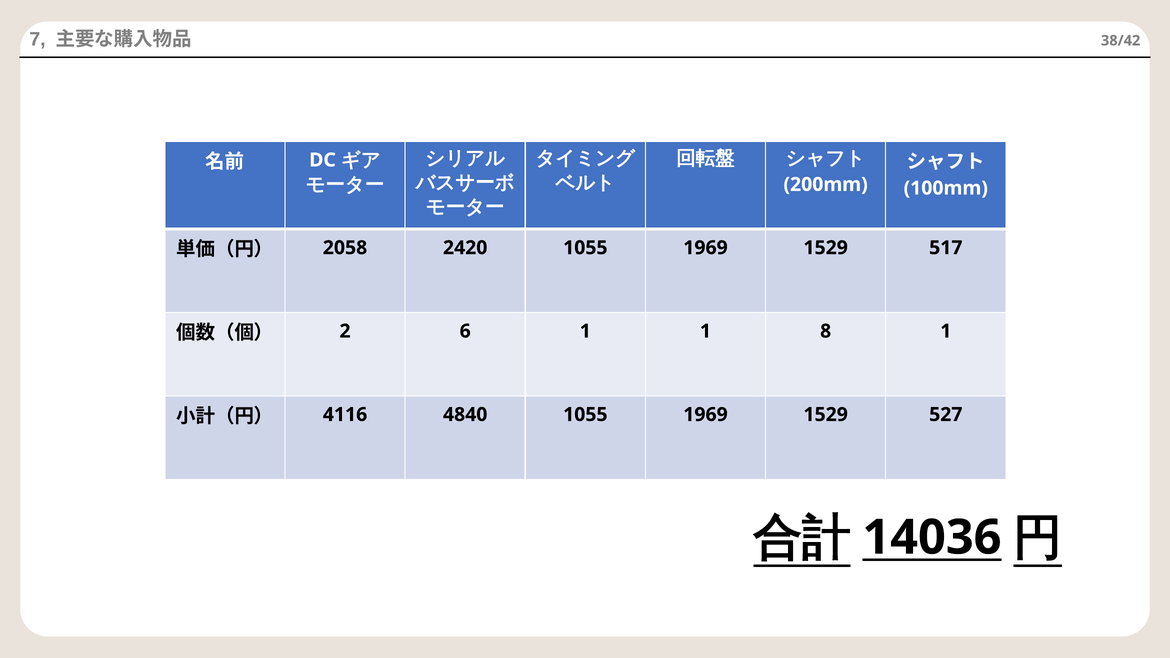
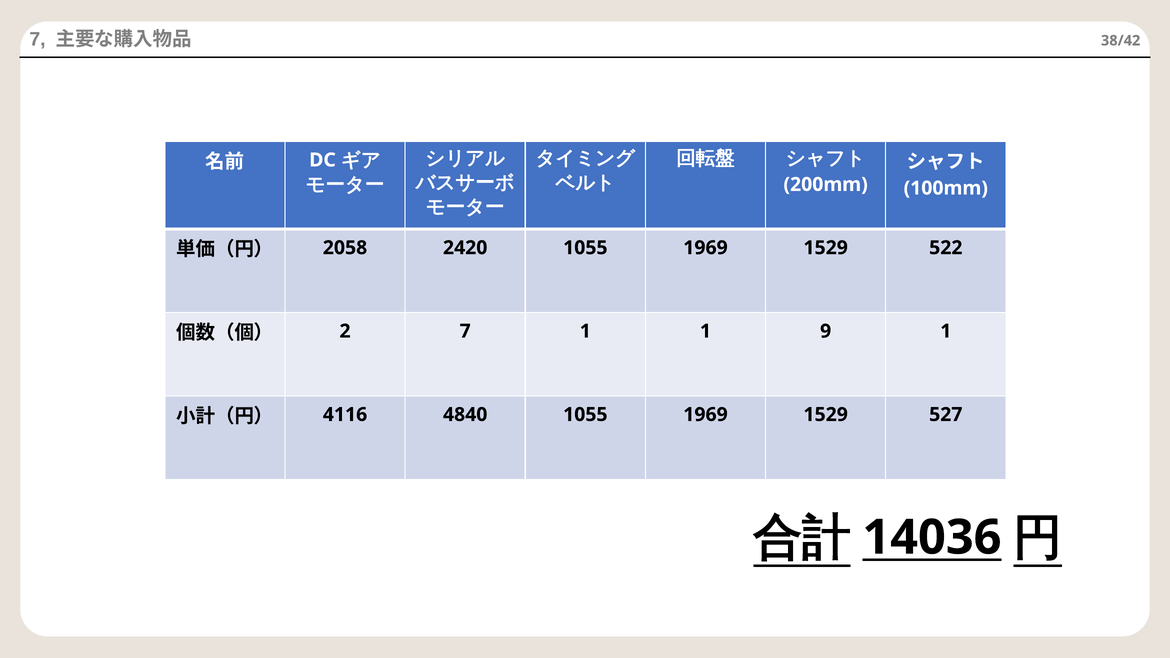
517: 517 -> 522
2 6: 6 -> 7
8: 8 -> 9
